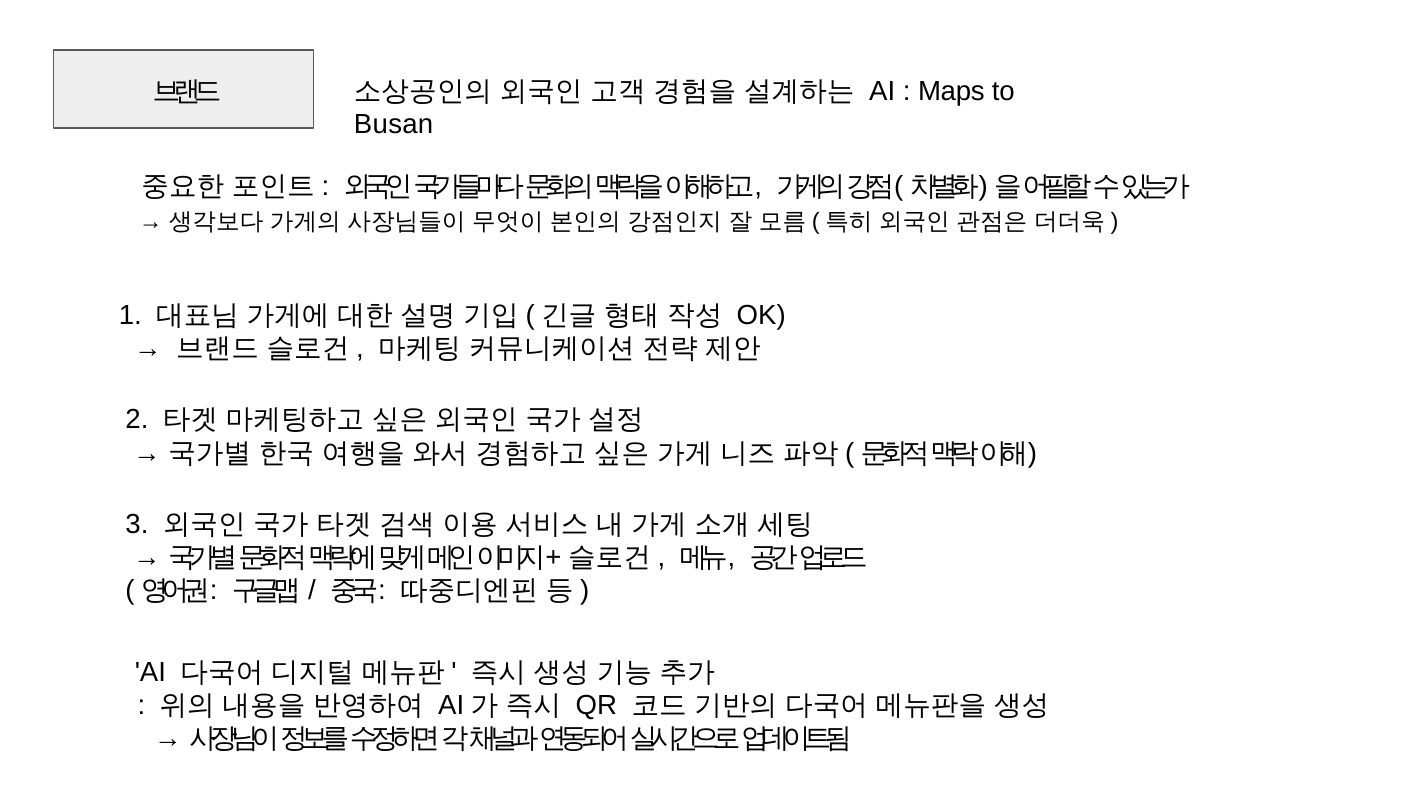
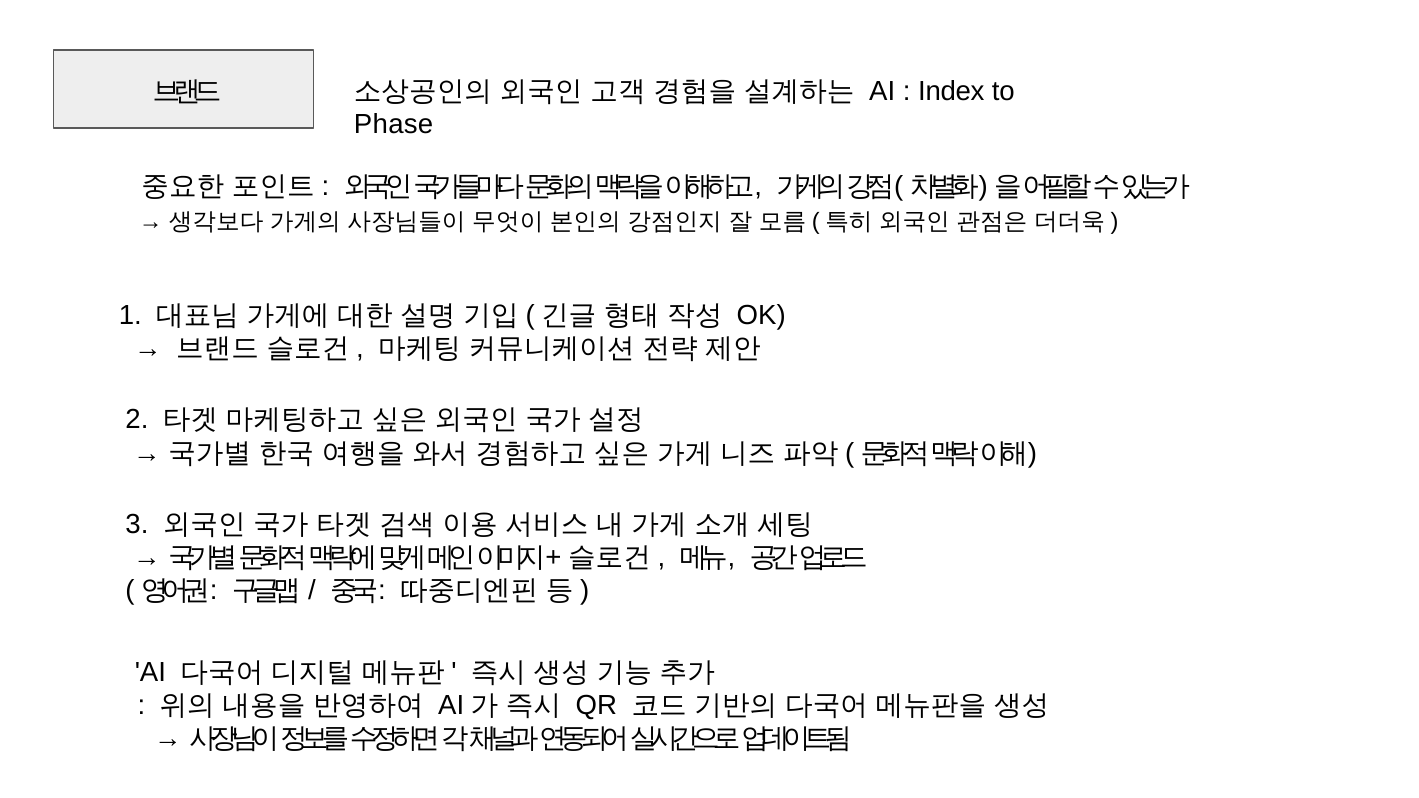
Maps: Maps -> Index
Busan: Busan -> Phase
